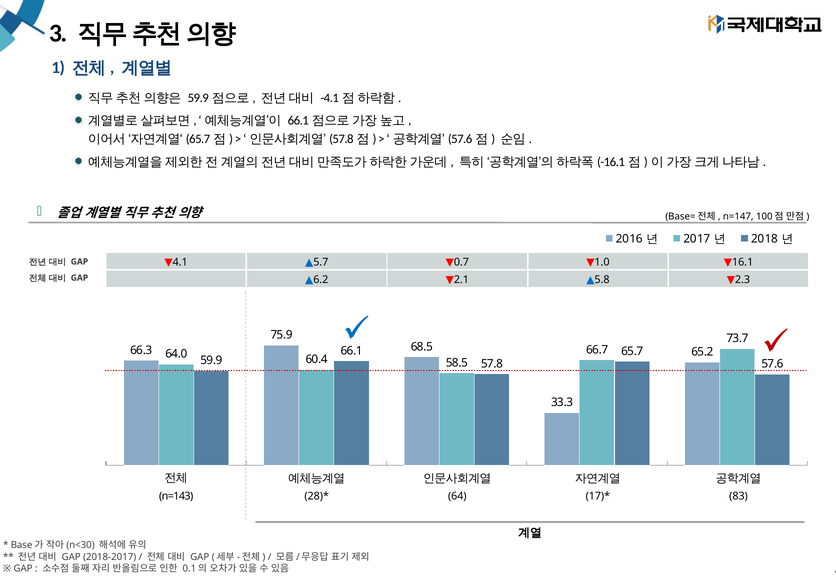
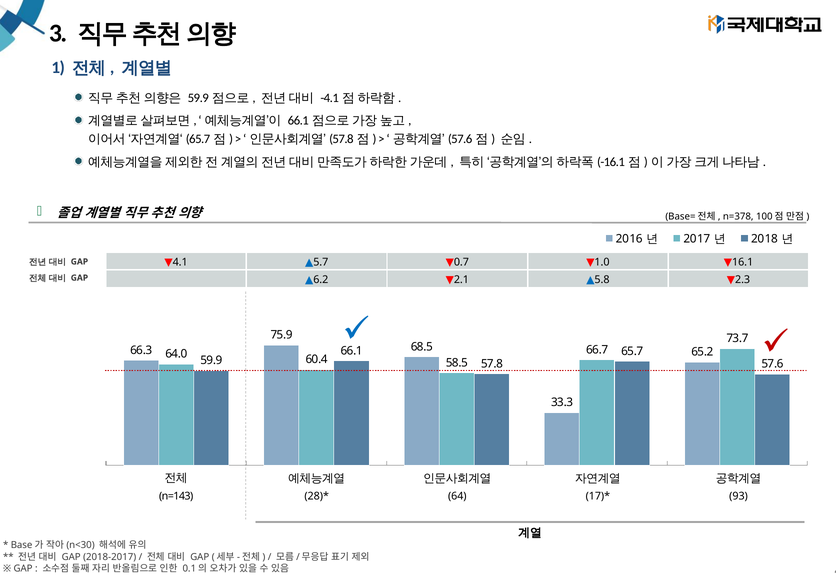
n=147: n=147 -> n=378
83: 83 -> 93
